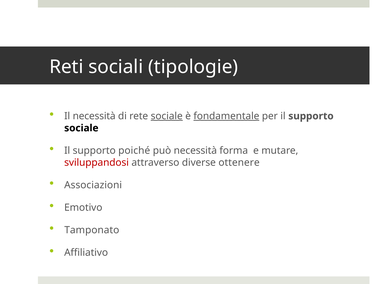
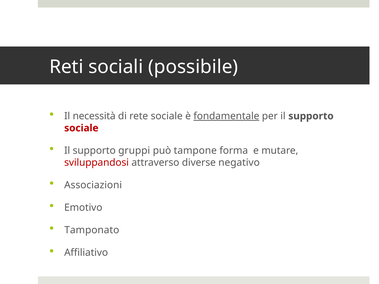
tipologie: tipologie -> possibile
sociale at (167, 116) underline: present -> none
sociale at (81, 128) colour: black -> red
poiché: poiché -> gruppi
può necessità: necessità -> tampone
ottenere: ottenere -> negativo
